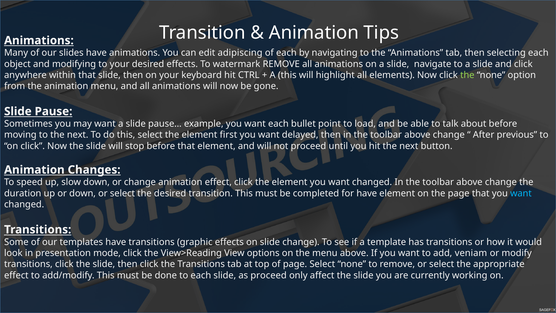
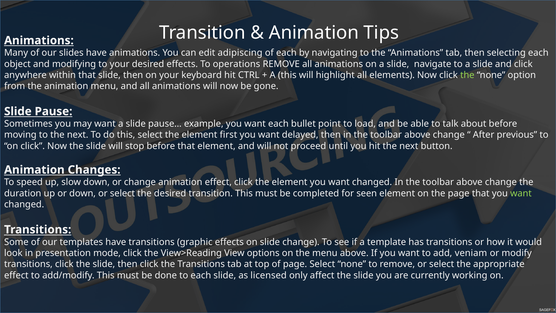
watermark: watermark -> operations
for have: have -> seen
want at (521, 193) colour: light blue -> light green
as proceed: proceed -> licensed
